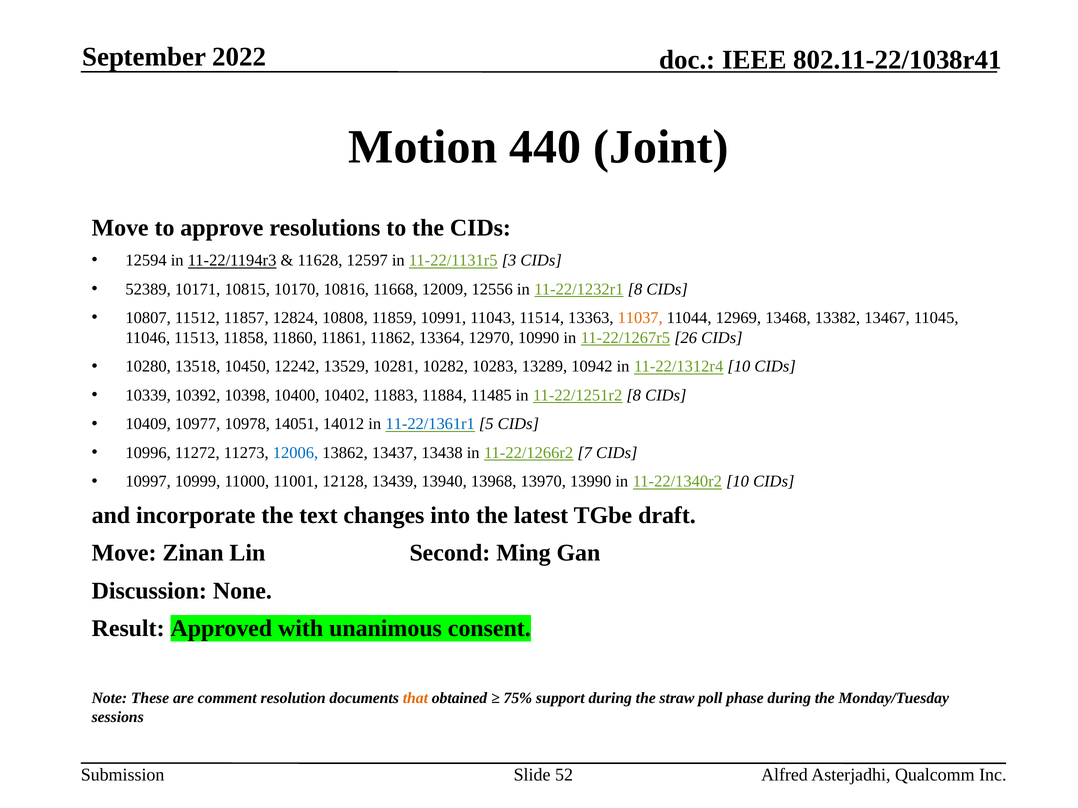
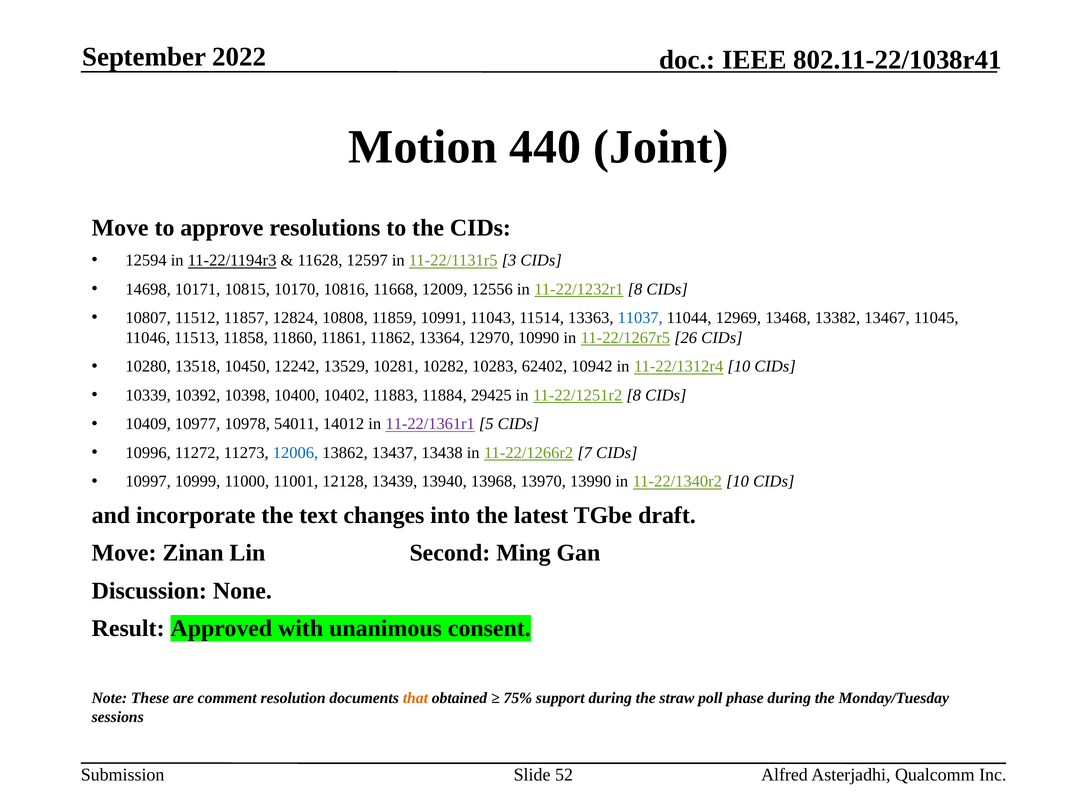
52389: 52389 -> 14698
11037 colour: orange -> blue
13289: 13289 -> 62402
11485: 11485 -> 29425
14051: 14051 -> 54011
11-22/1361r1 colour: blue -> purple
